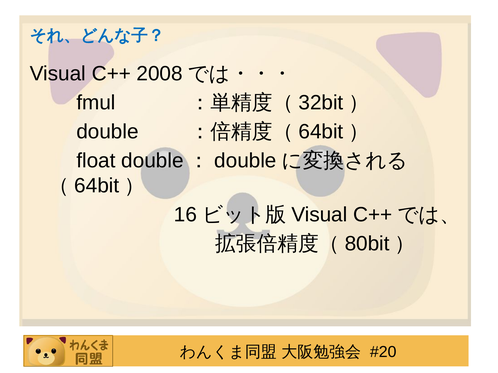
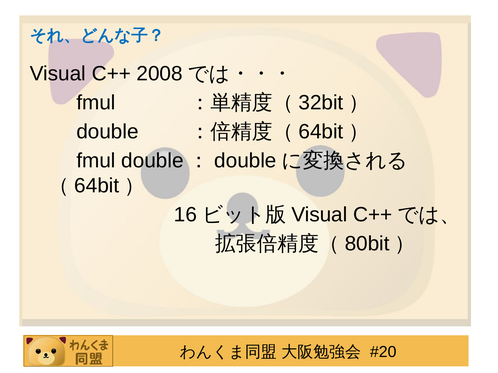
float at (96, 161): float -> fmul
